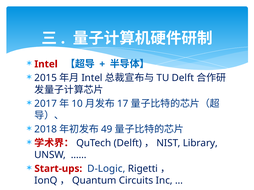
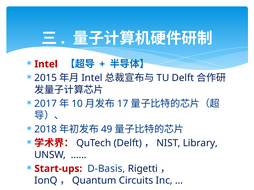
D-Logic: D-Logic -> D-Basis
